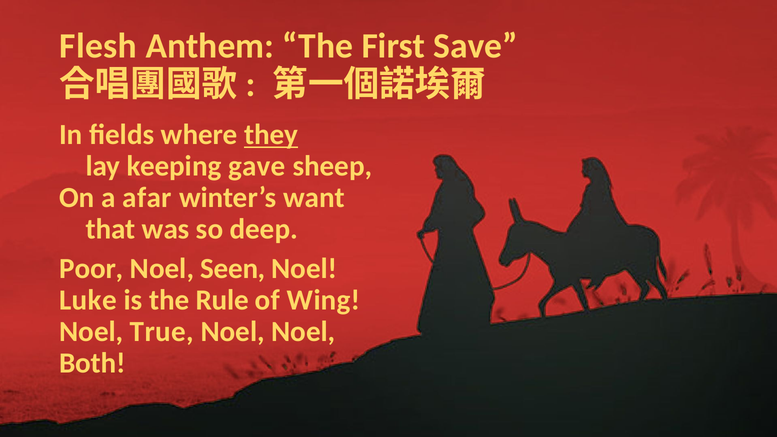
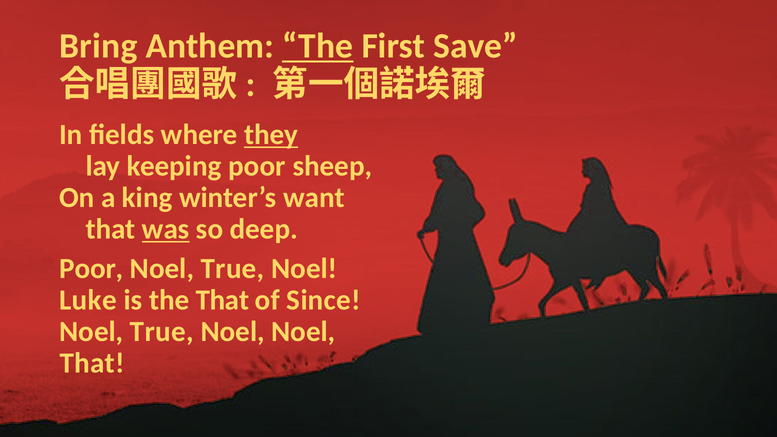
Flesh: Flesh -> Bring
The at (318, 46) underline: none -> present
keeping gave: gave -> poor
afar: afar -> king
was underline: none -> present
Seen at (233, 269): Seen -> True
the Rule: Rule -> That
Wing: Wing -> Since
Both at (92, 363): Both -> That
